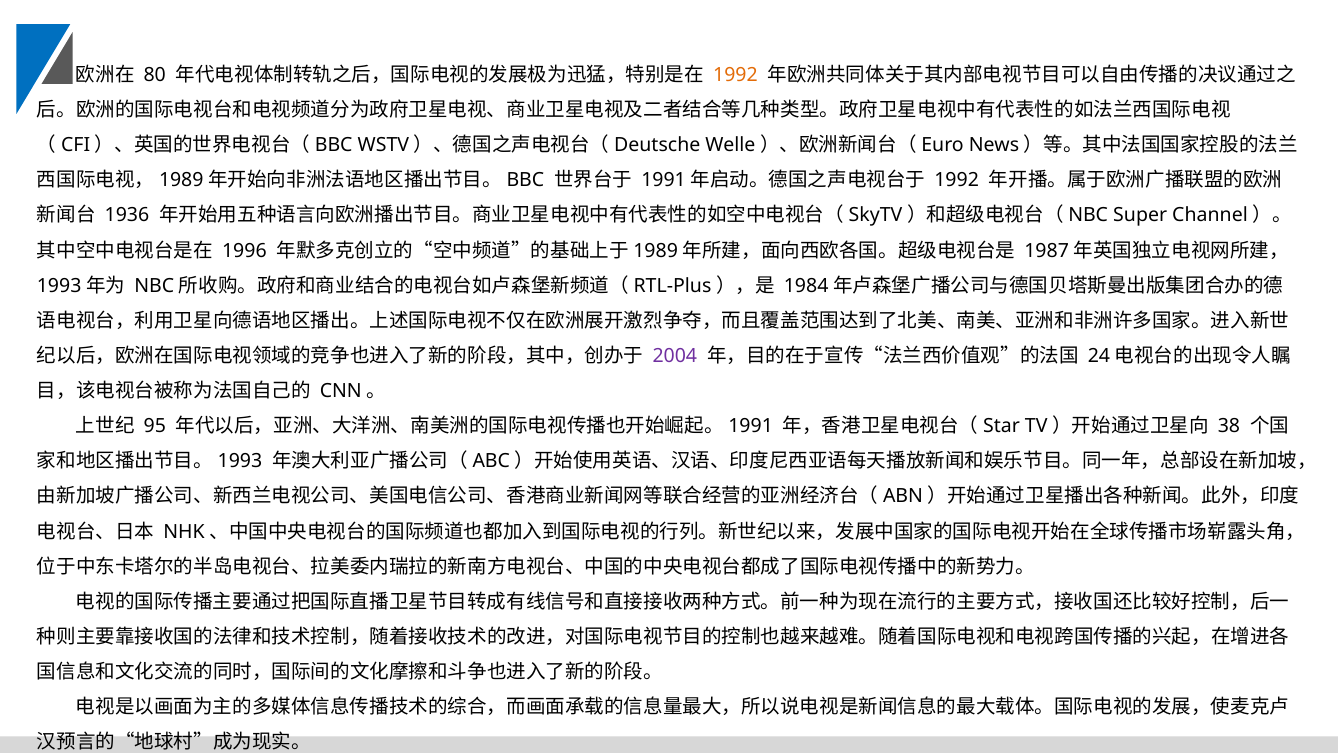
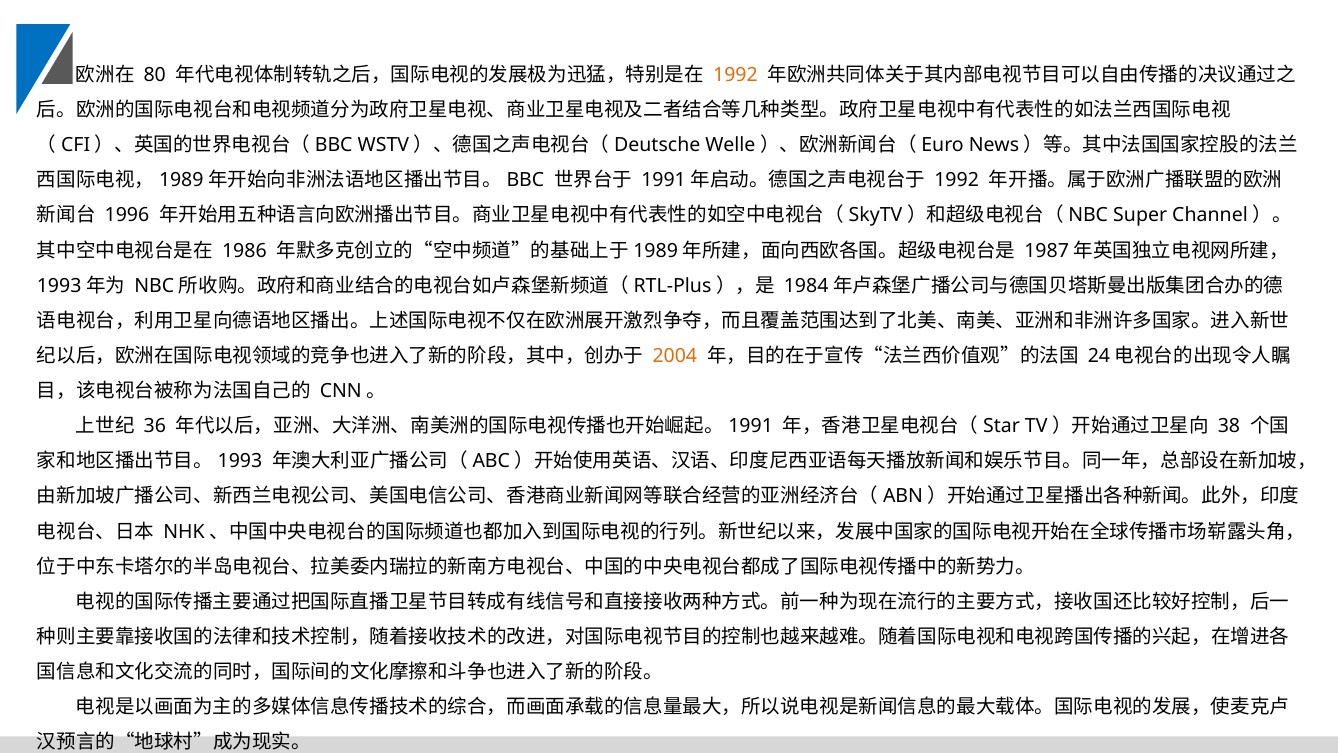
1936: 1936 -> 1996
1996: 1996 -> 1986
2004 colour: purple -> orange
95: 95 -> 36
